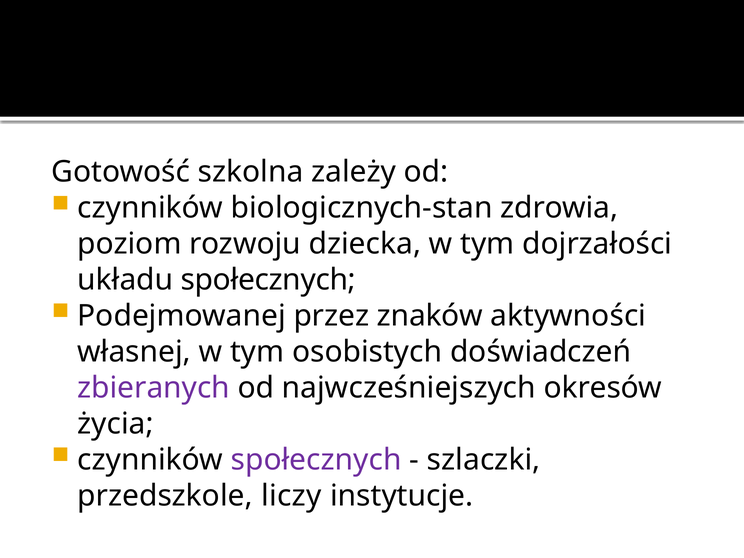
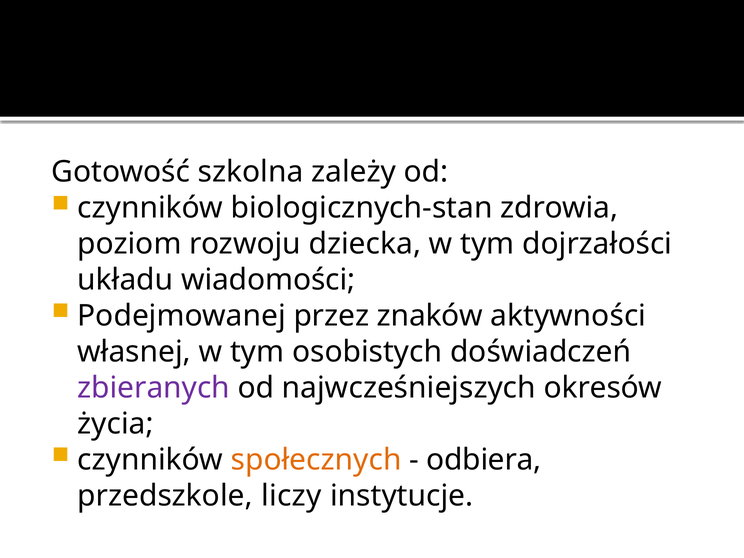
układu społecznych: społecznych -> wiadomości
społecznych at (316, 460) colour: purple -> orange
szlaczki: szlaczki -> odbiera
